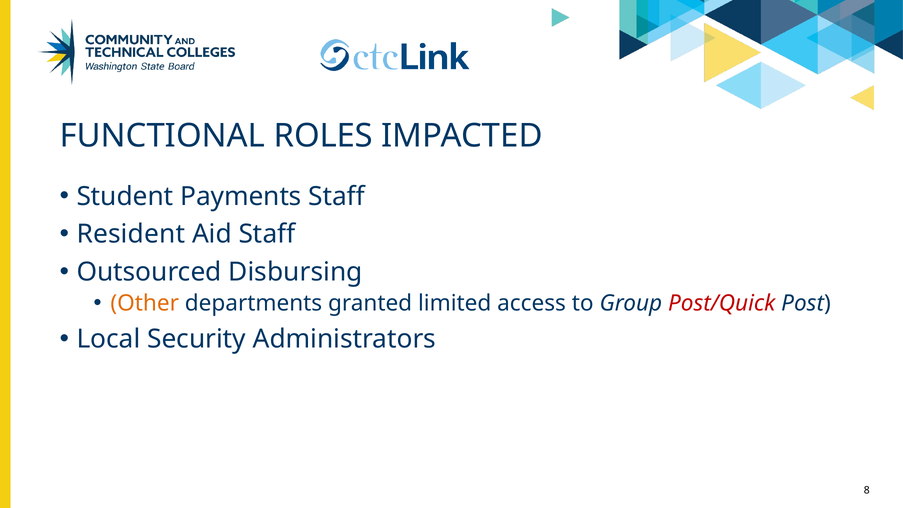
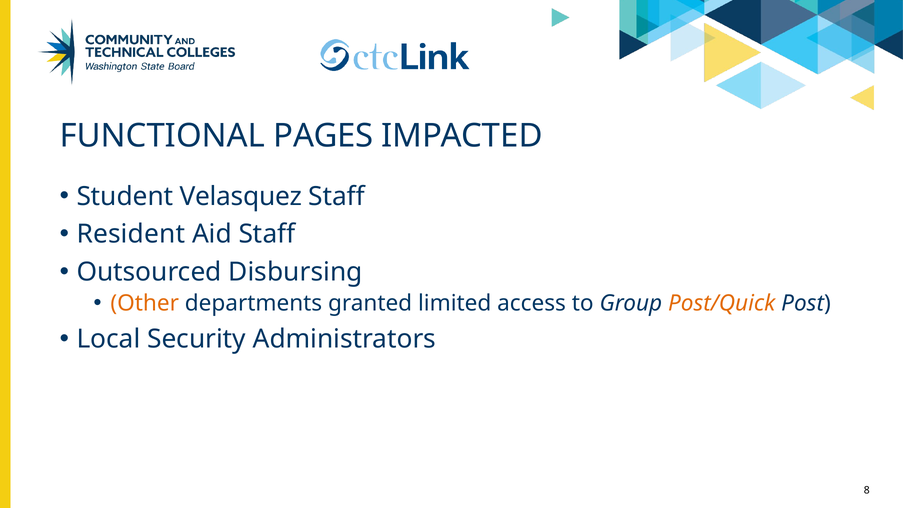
ROLES: ROLES -> PAGES
Payments: Payments -> Velasquez
Post/Quick colour: red -> orange
